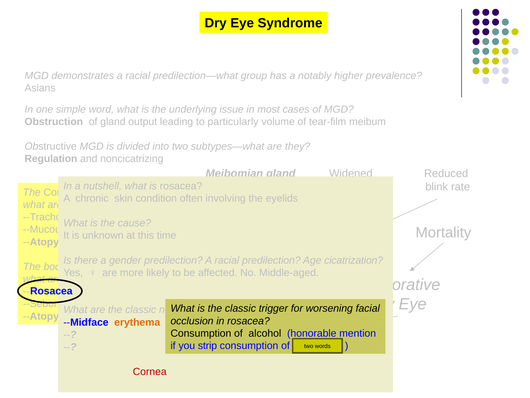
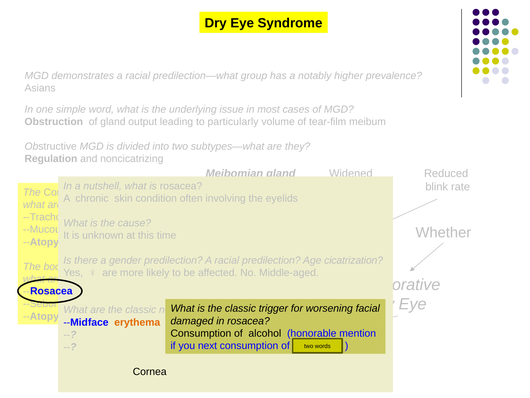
Mortality: Mortality -> Whether
occlusion: occlusion -> damaged
strip: strip -> next
Cornea at (150, 371) colour: red -> black
